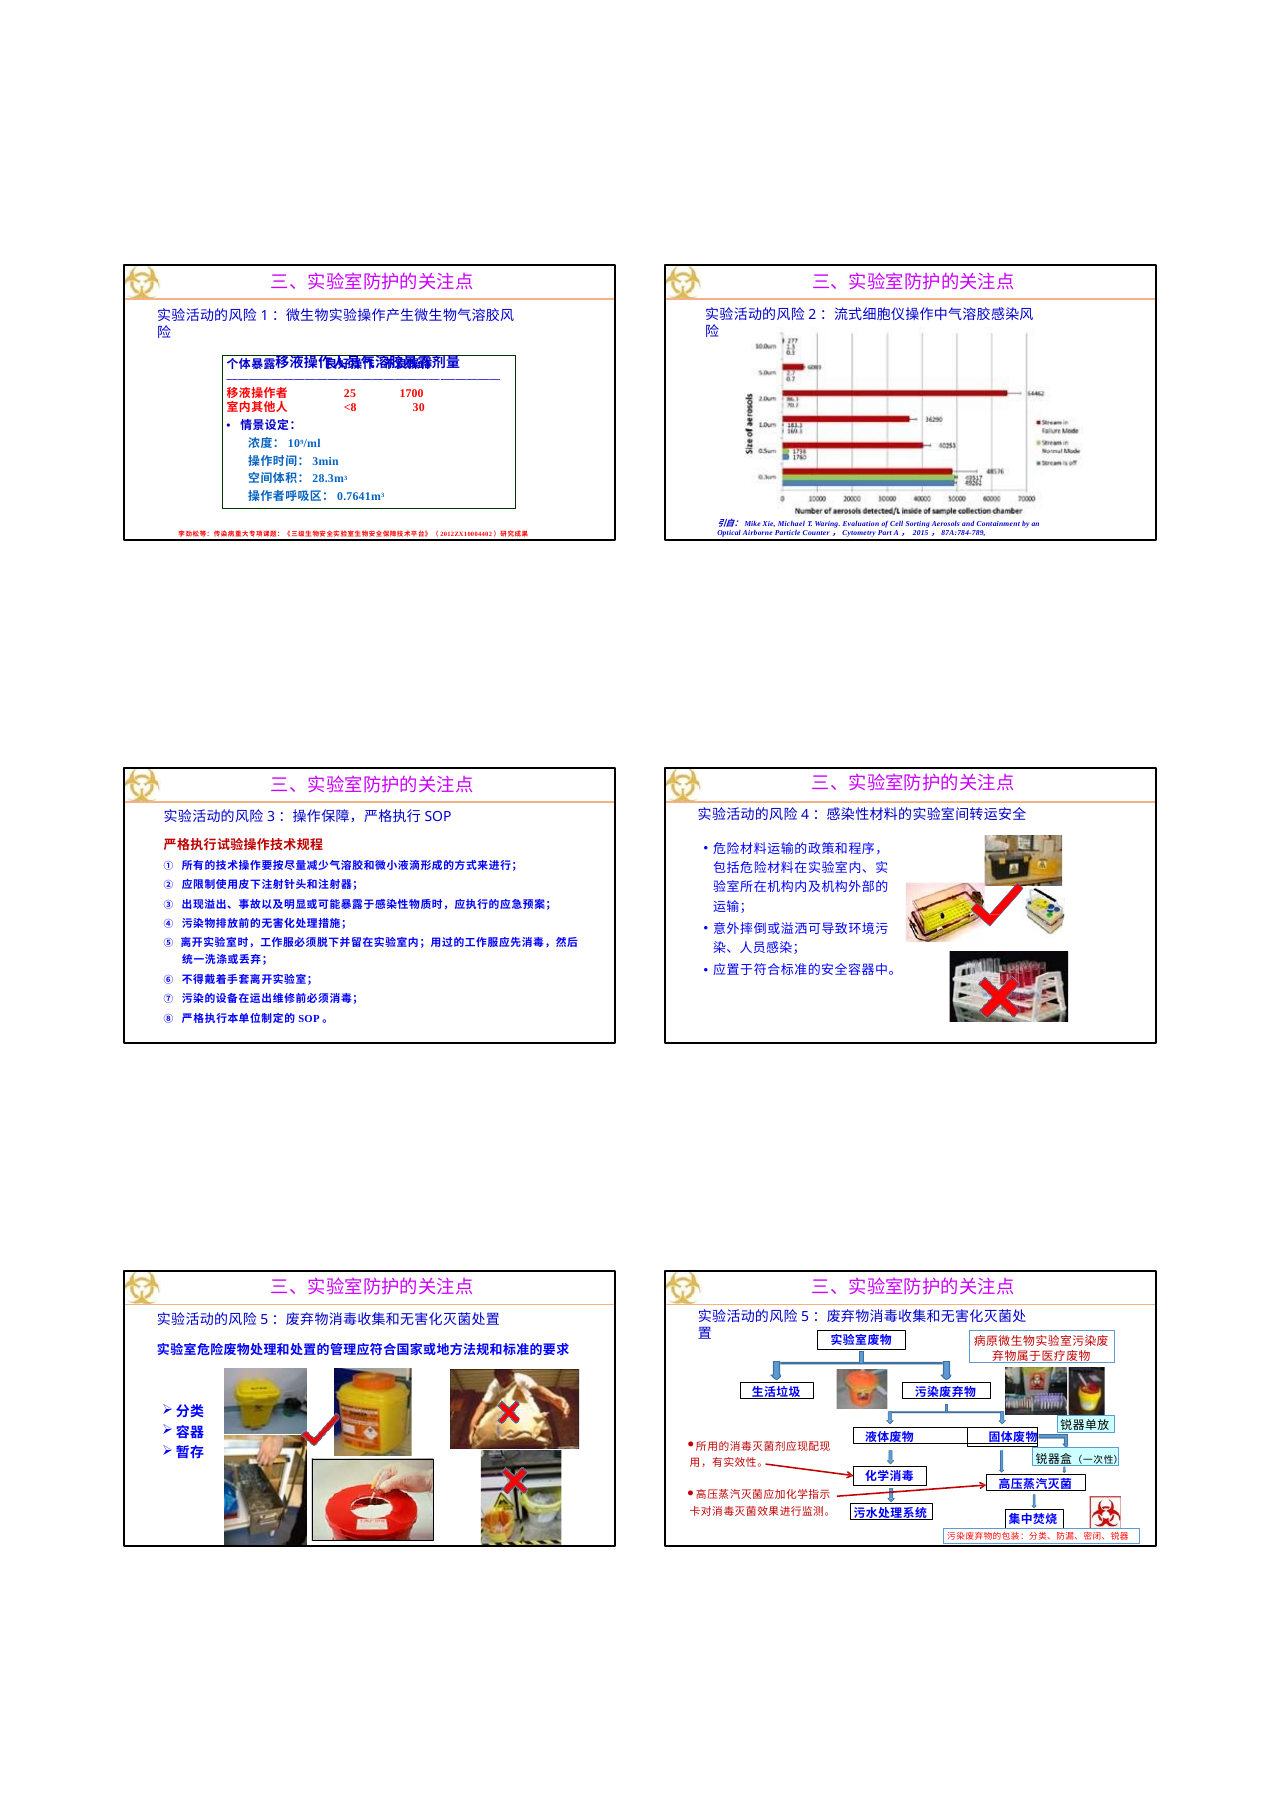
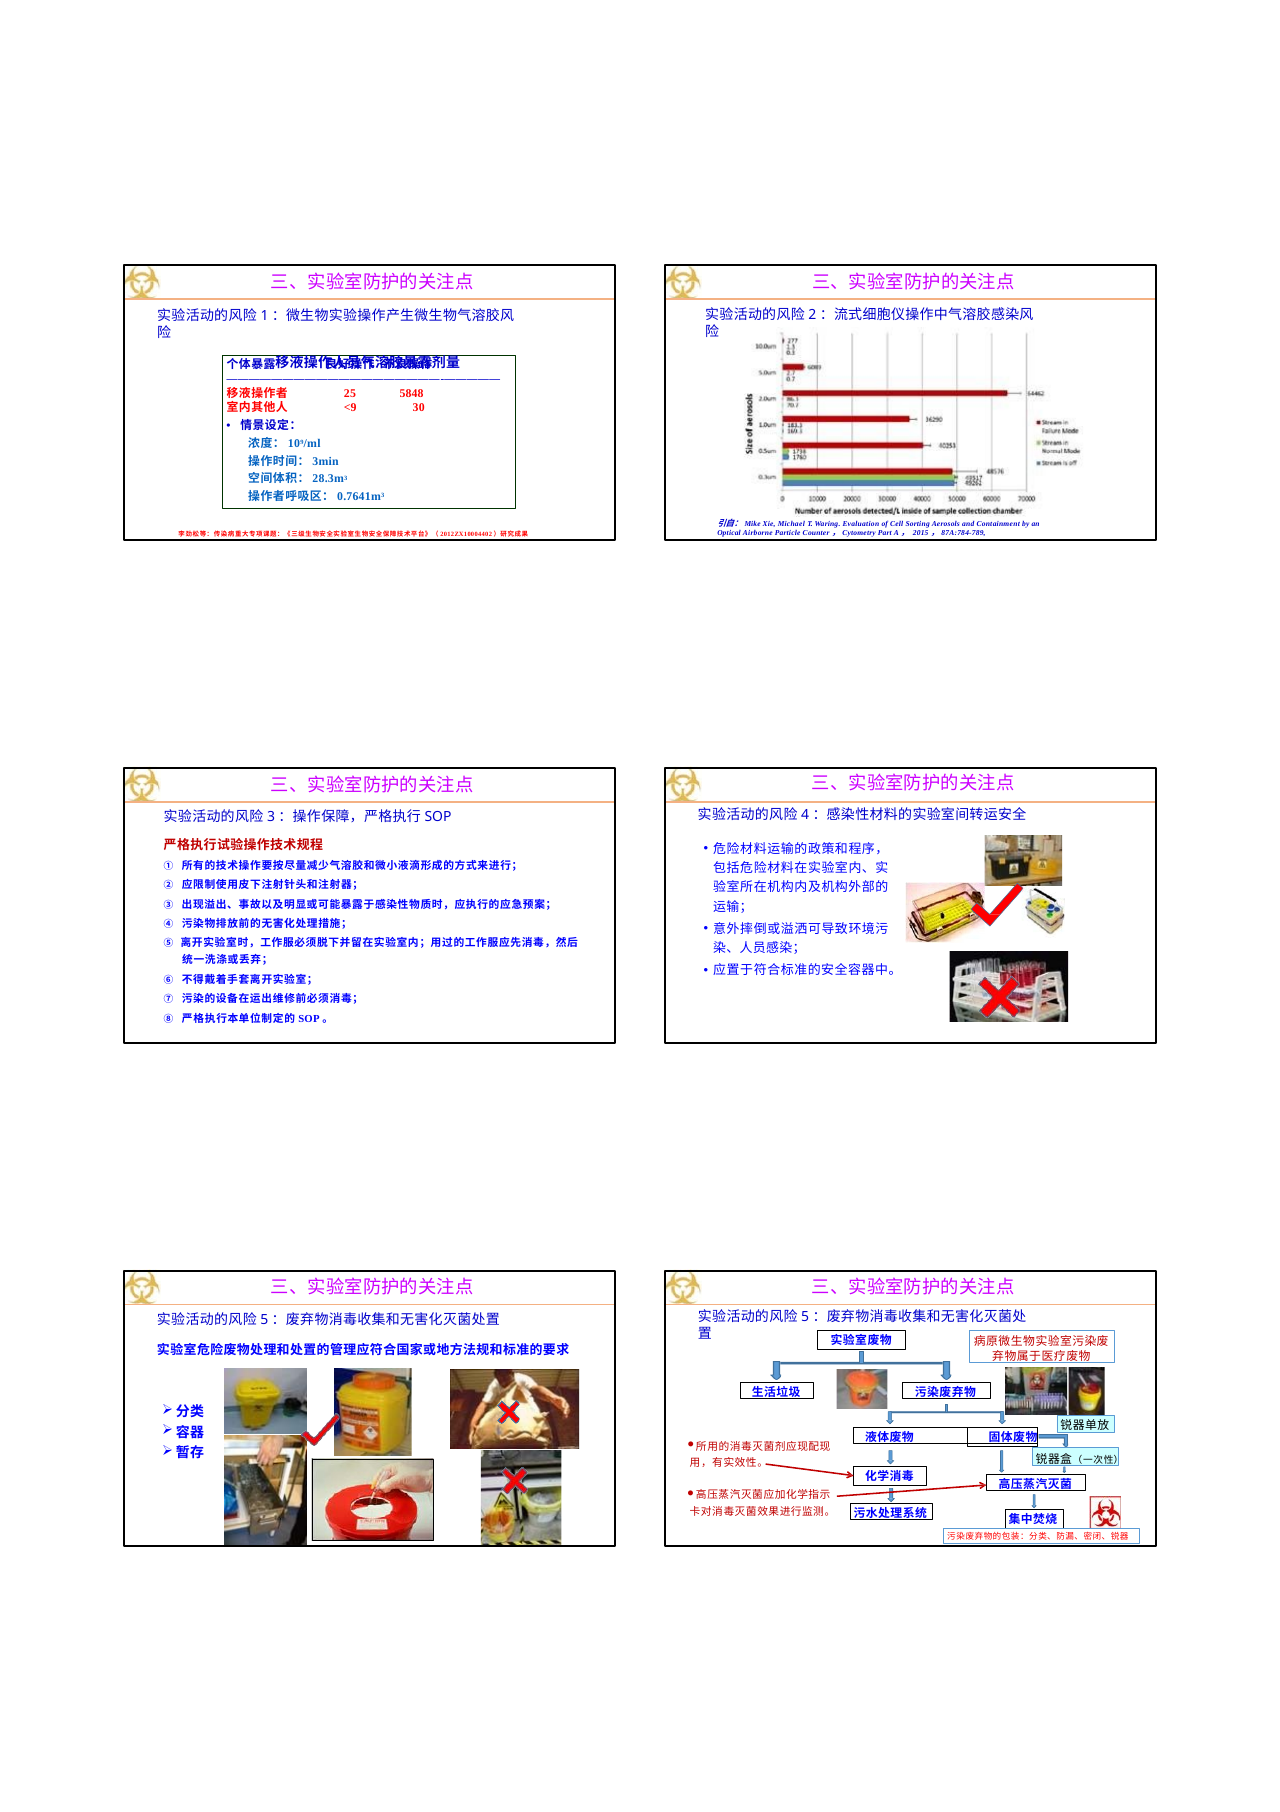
1700: 1700 -> 5848
<8: <8 -> <9
